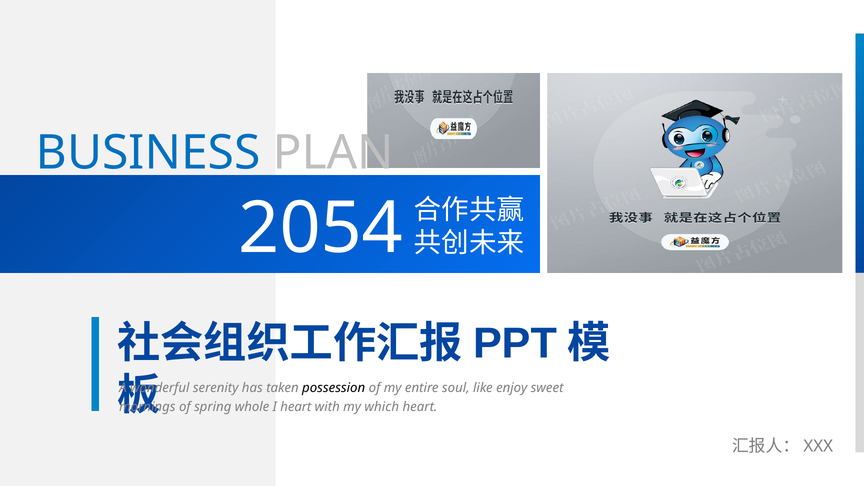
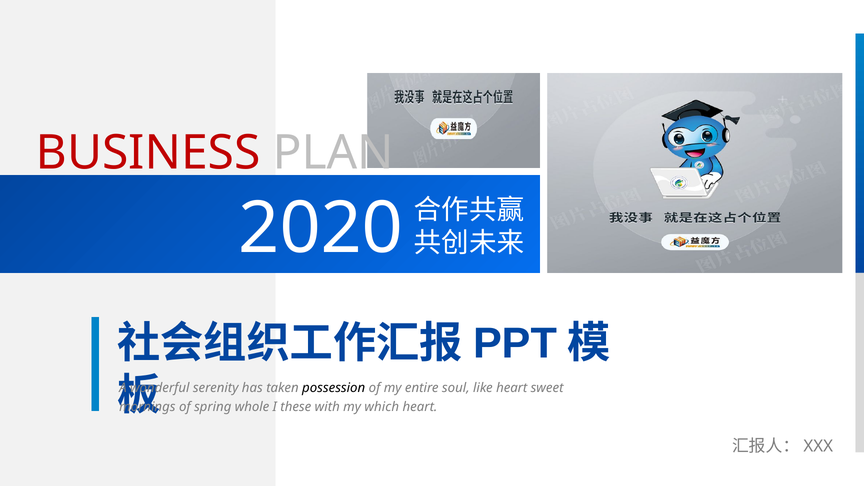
BUSINESS colour: blue -> red
2054: 2054 -> 2020
like enjoy: enjoy -> heart
I heart: heart -> these
